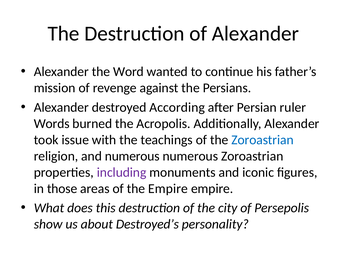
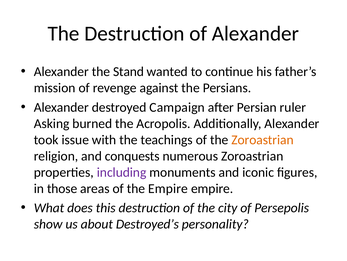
Word: Word -> Stand
According: According -> Campaign
Words: Words -> Asking
Zoroastrian at (262, 139) colour: blue -> orange
and numerous: numerous -> conquests
